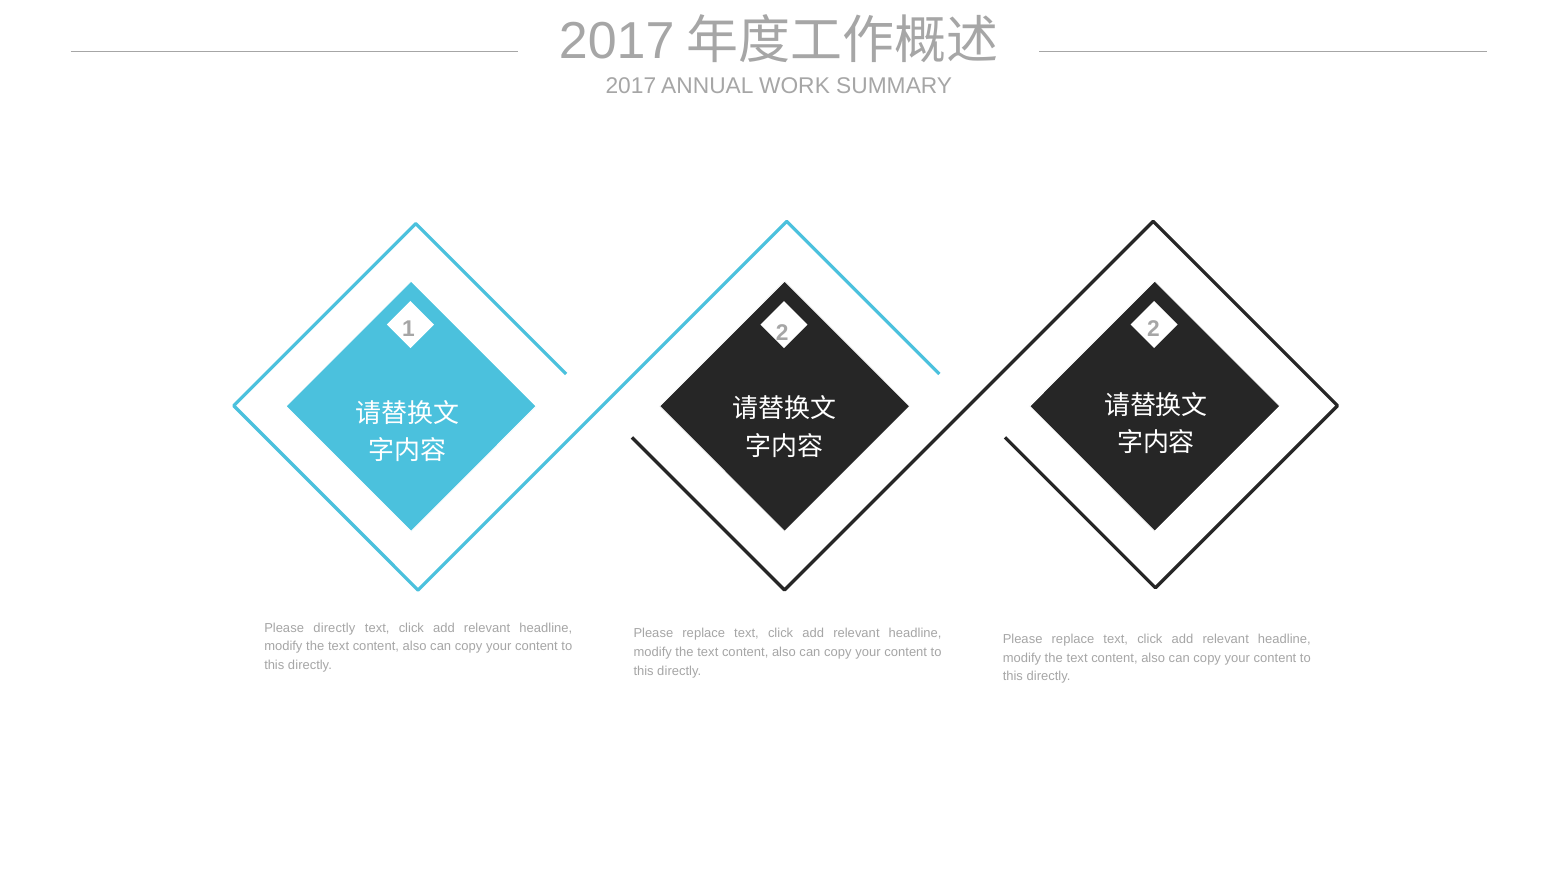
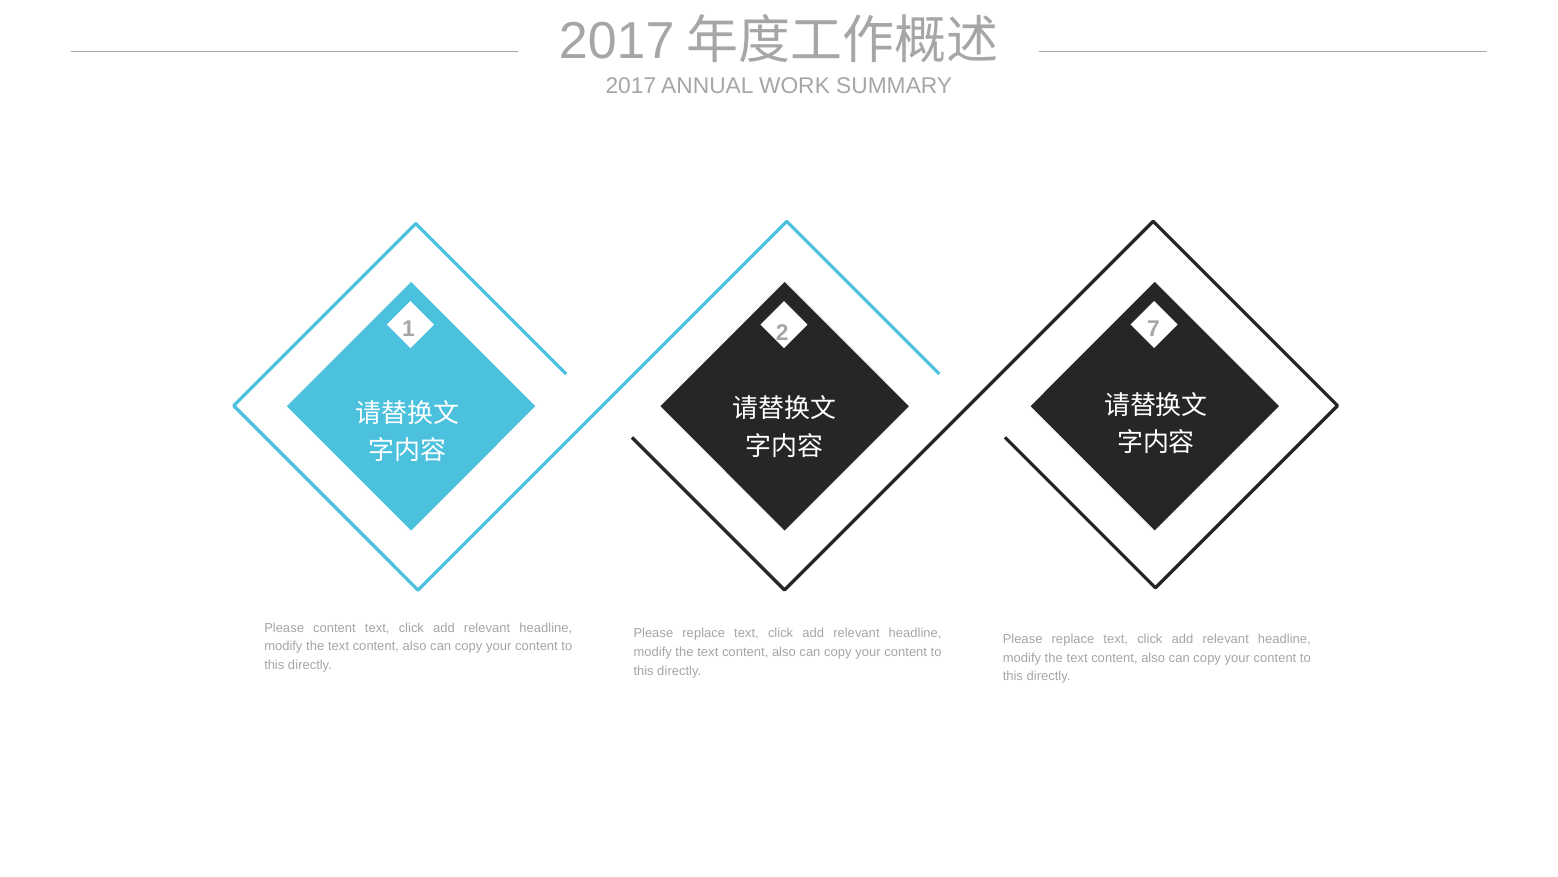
2 2: 2 -> 7
Please directly: directly -> content
